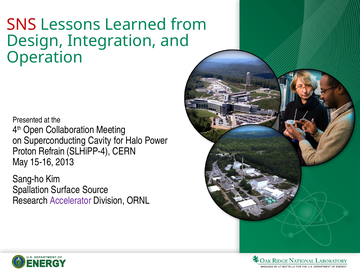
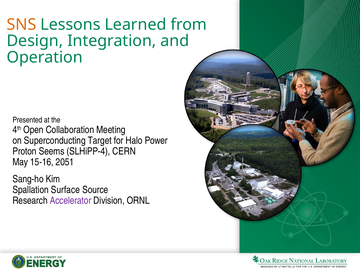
SNS colour: red -> orange
Cavity: Cavity -> Target
Refrain: Refrain -> Seems
2013: 2013 -> 2051
